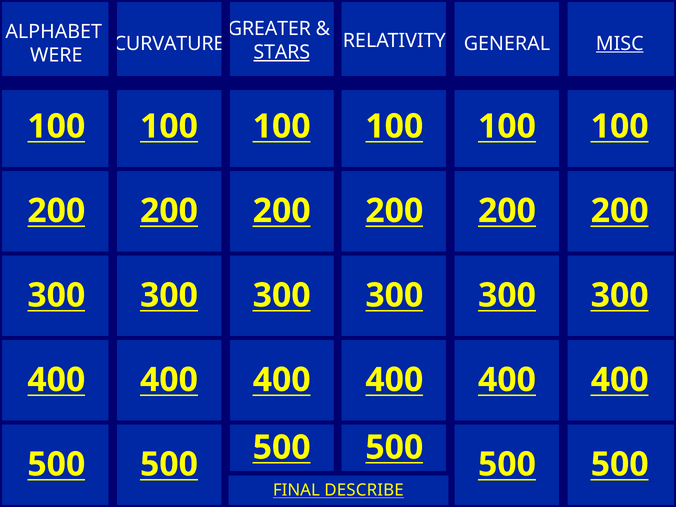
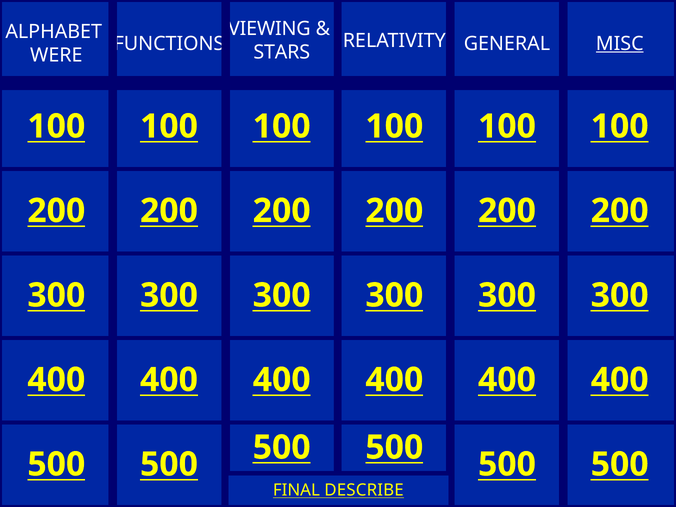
GREATER: GREATER -> VIEWING
CURVATURE: CURVATURE -> FUNCTIONS
STARS underline: present -> none
